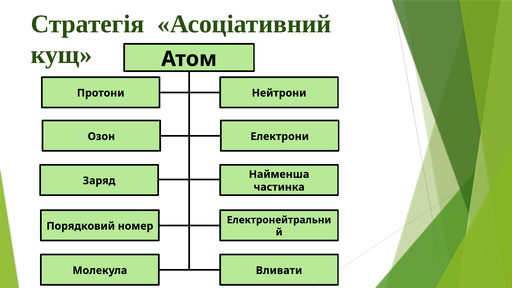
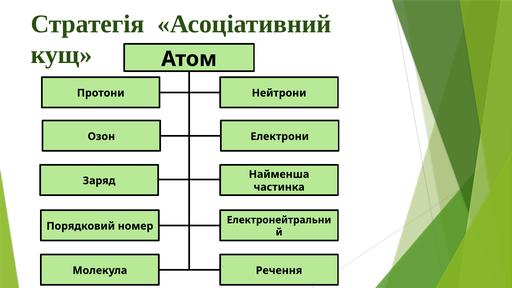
Вливати: Вливати -> Речення
